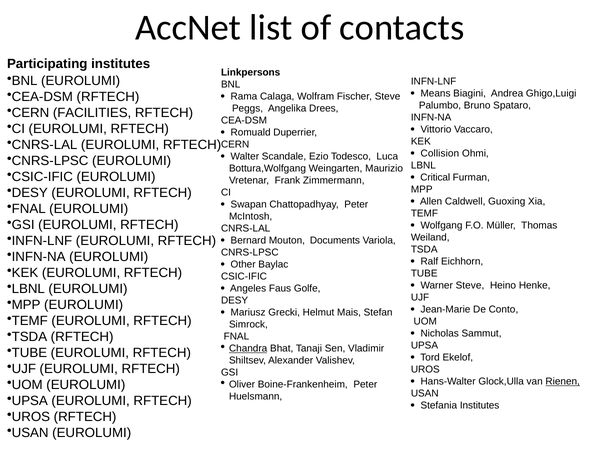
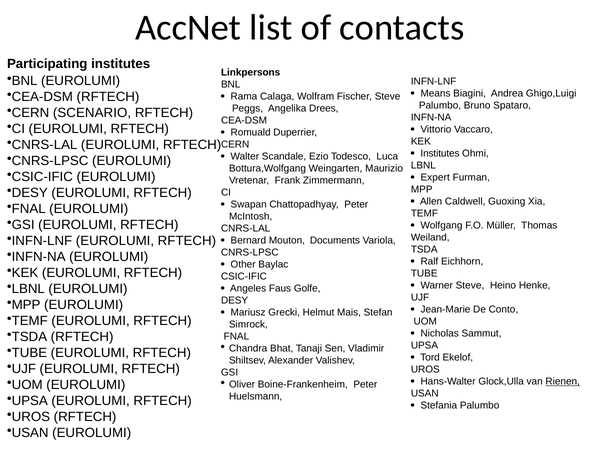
FACILITIES: FACILITIES -> SCENARIO
Collision at (440, 154): Collision -> Institutes
Critical: Critical -> Expert
Chandra underline: present -> none
Stefania Institutes: Institutes -> Palumbo
